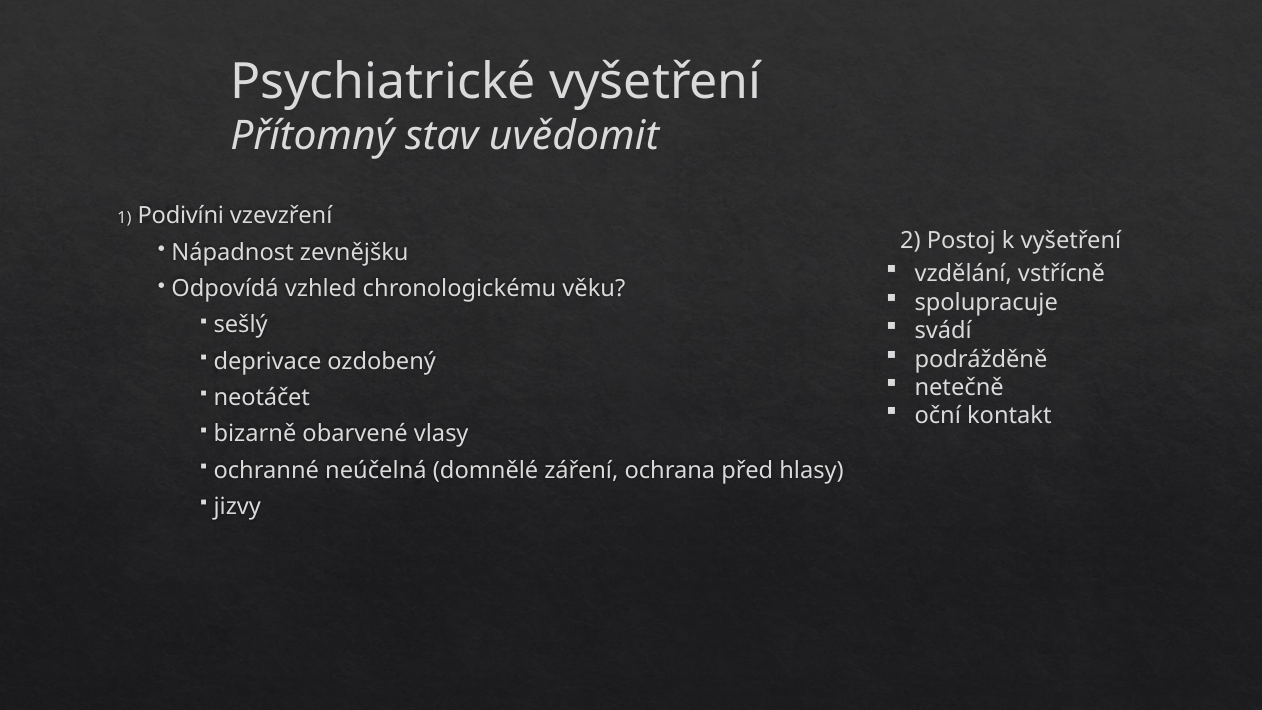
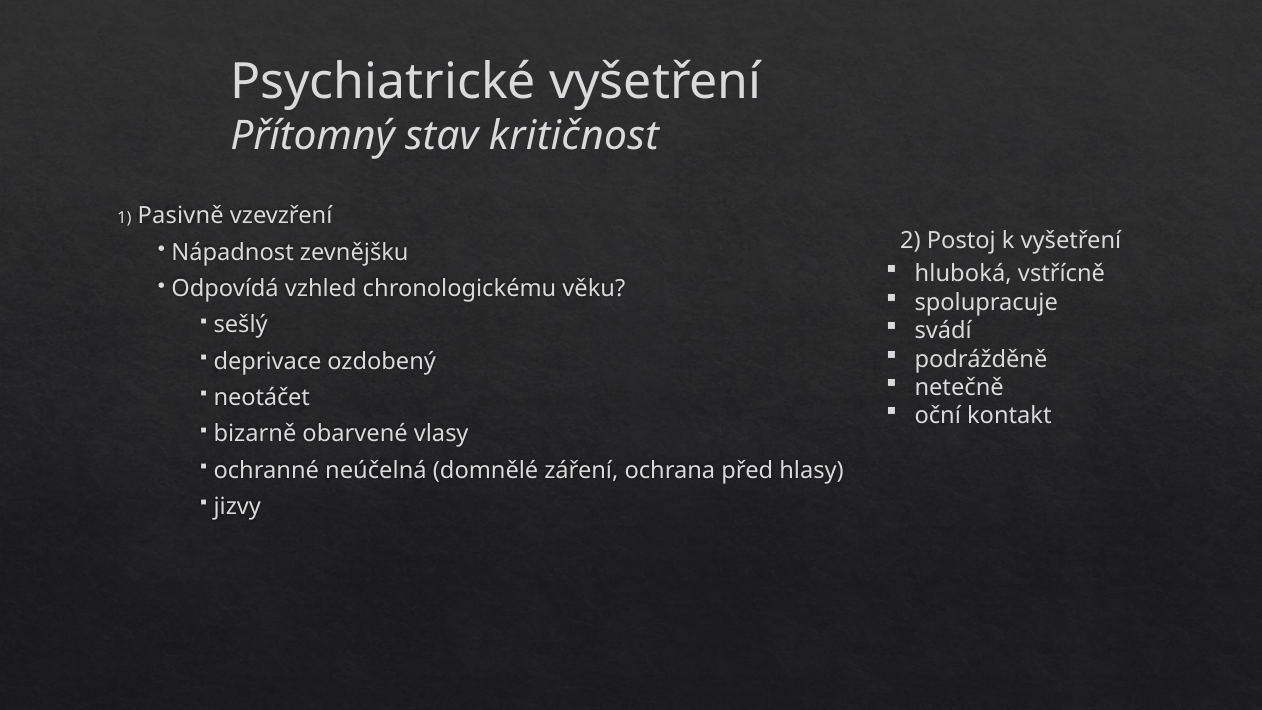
uvědomit: uvědomit -> kritičnost
Podivíni: Podivíni -> Pasivně
vzdělání: vzdělání -> hluboká
